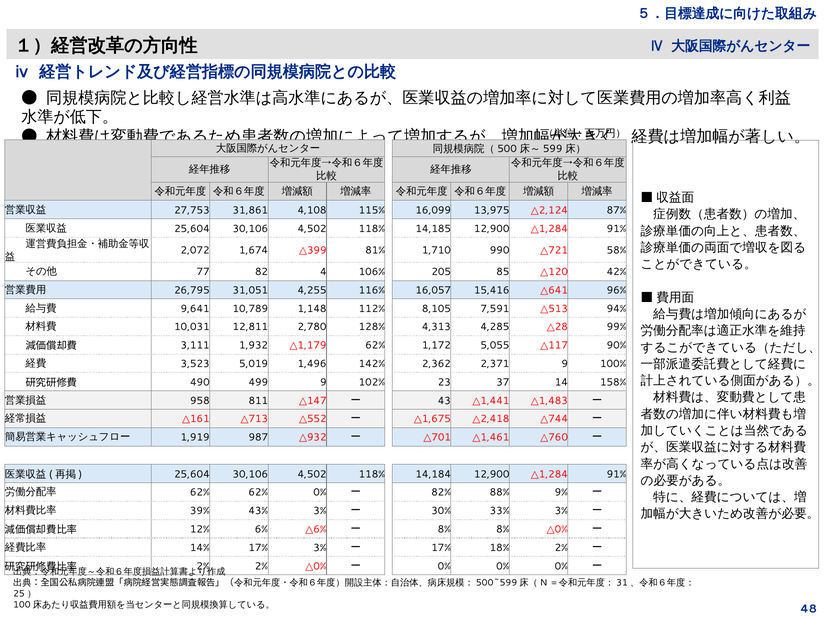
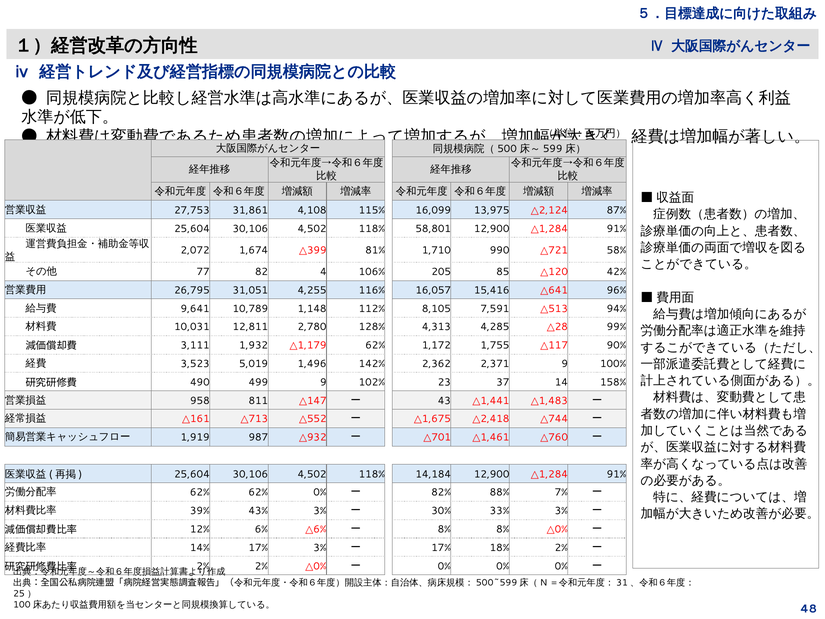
14,185: 14,185 -> 58,801
5,055: 5,055 -> 1,755
9%: 9% -> 7%
